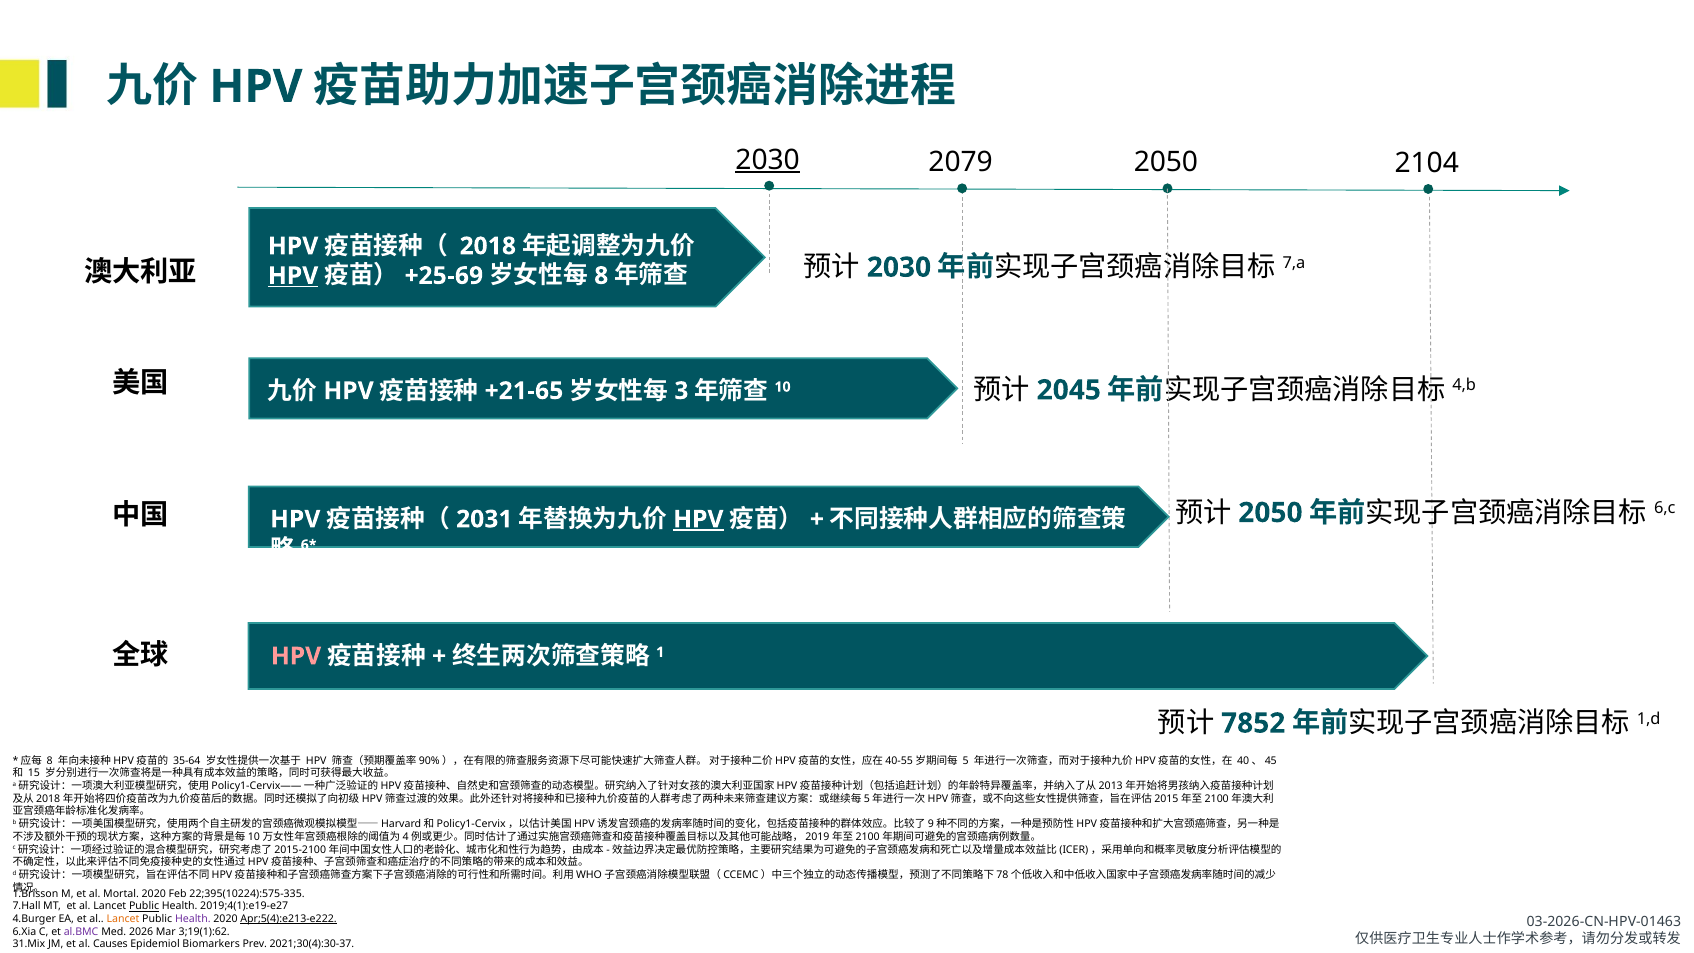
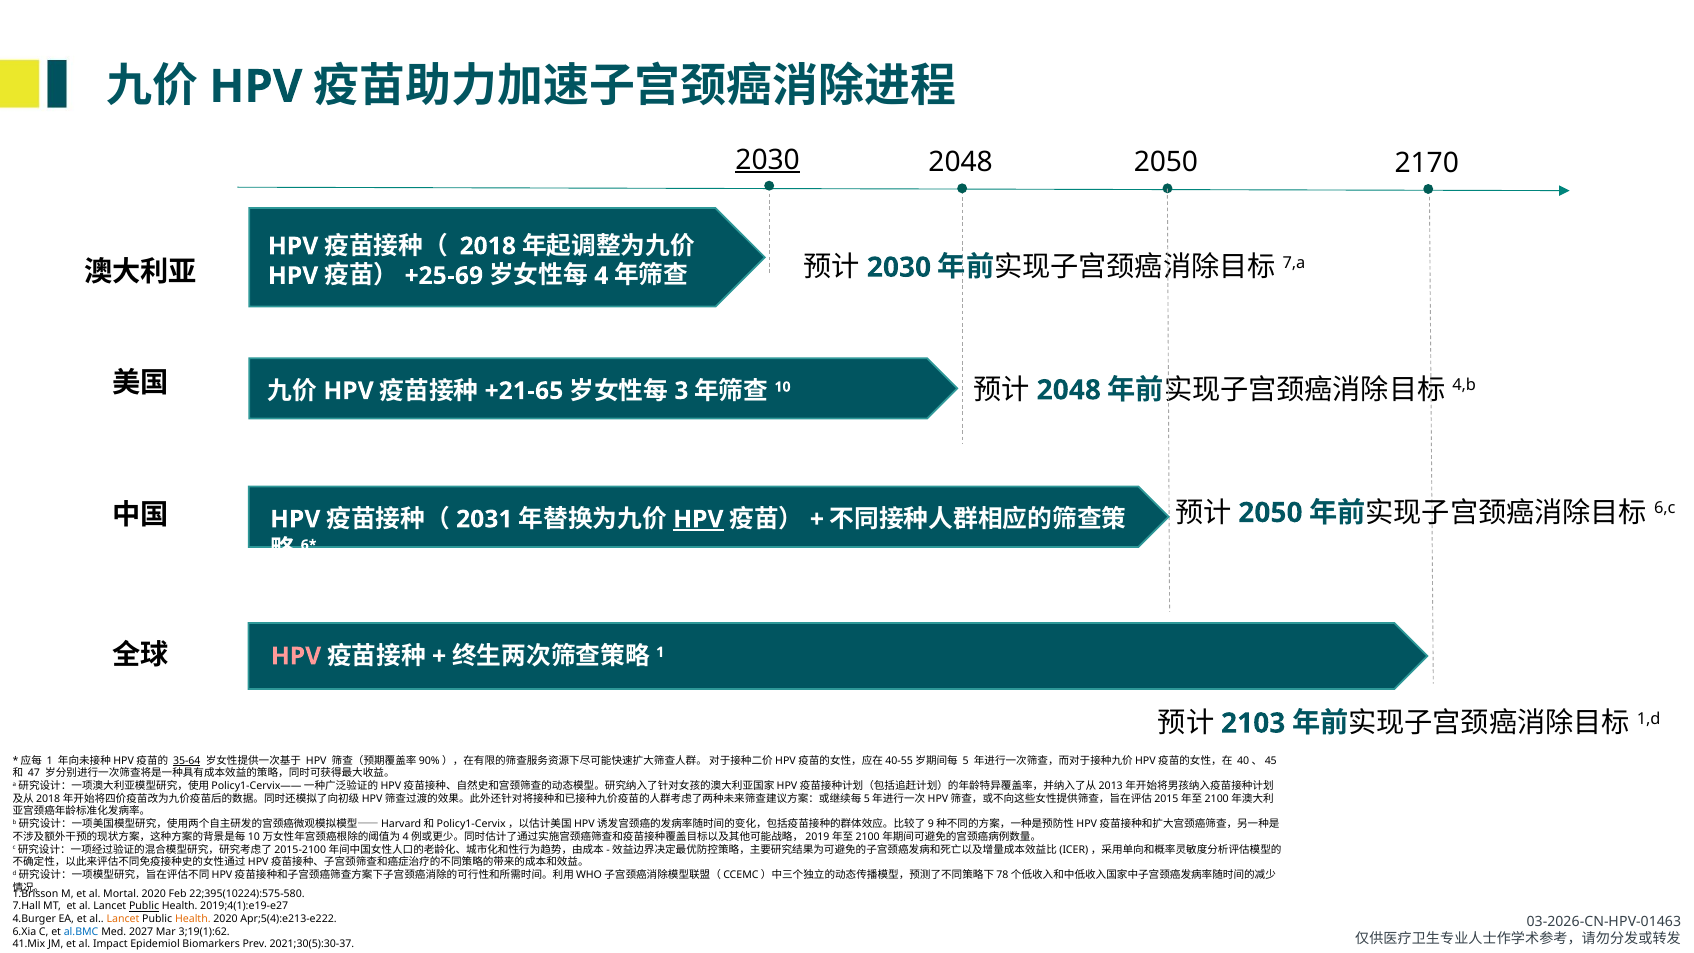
2079 at (961, 162): 2079 -> 2048
2104: 2104 -> 2170
HPV at (293, 276) underline: present -> none
8 at (601, 276): 8 -> 4
2045 at (1069, 390): 2045 -> 2048
7852: 7852 -> 2103
8 at (50, 760): 8 -> 1
35-64 underline: none -> present
15: 15 -> 47
22;395(10224):575-335: 22;395(10224):575-335 -> 22;395(10224):575-580
Health at (193, 919) colour: purple -> orange
Apr;5(4):e213-e222 underline: present -> none
al.BMC colour: purple -> blue
2026: 2026 -> 2027
31.Mix: 31.Mix -> 41.Mix
Causes: Causes -> Impact
2021;30(4):30-37: 2021;30(4):30-37 -> 2021;30(5):30-37
